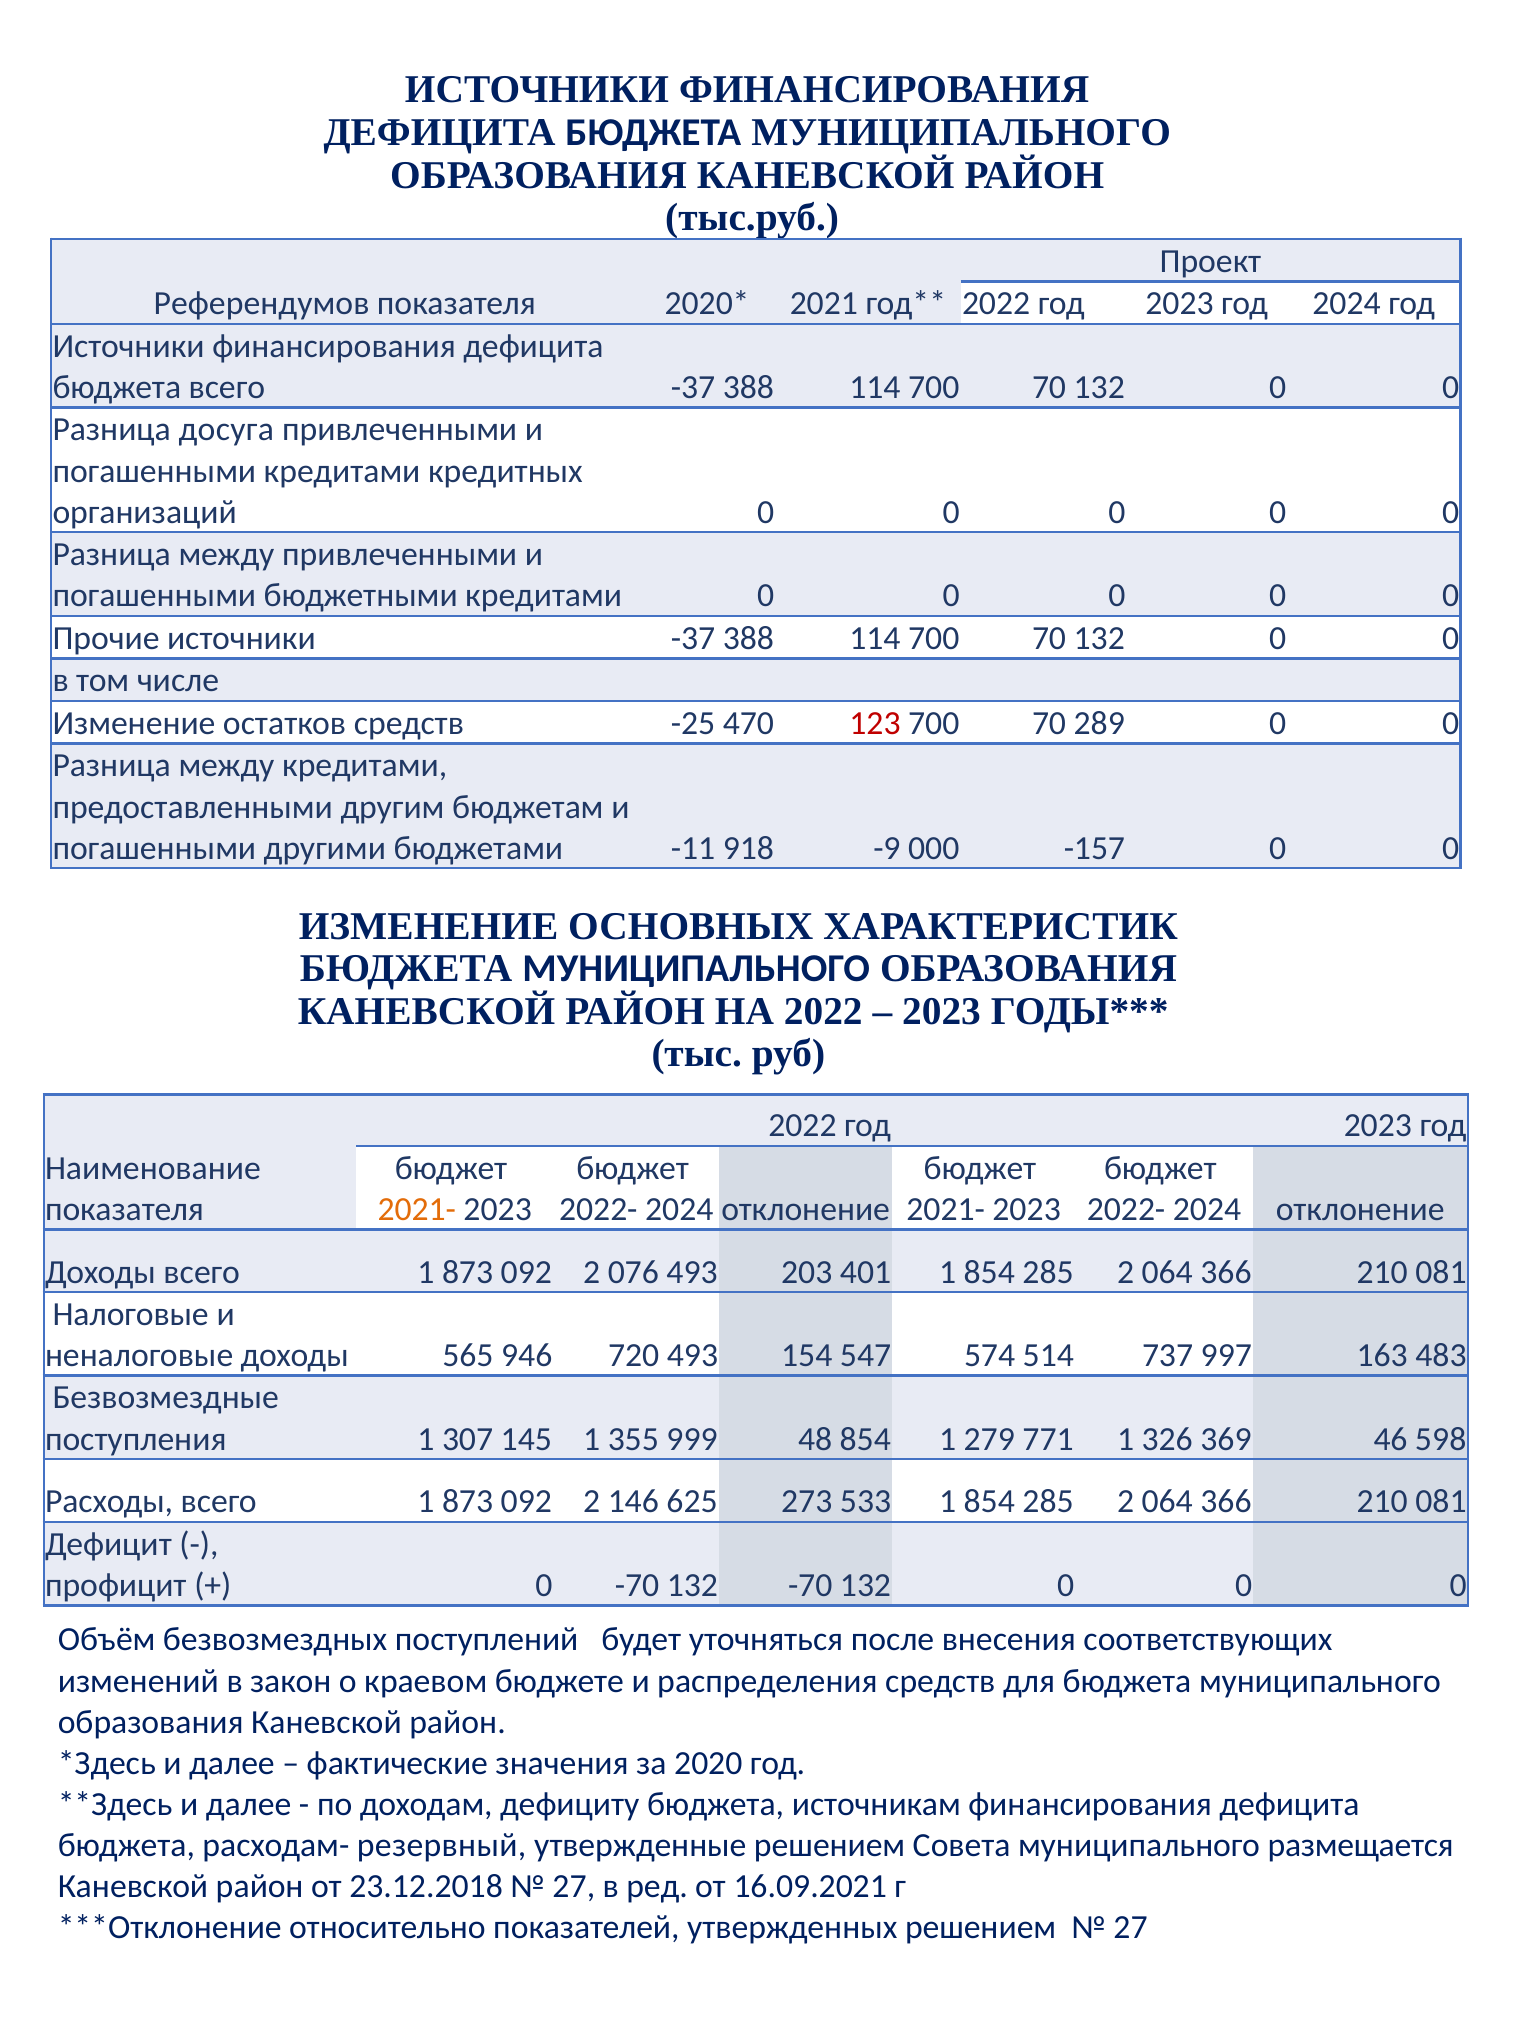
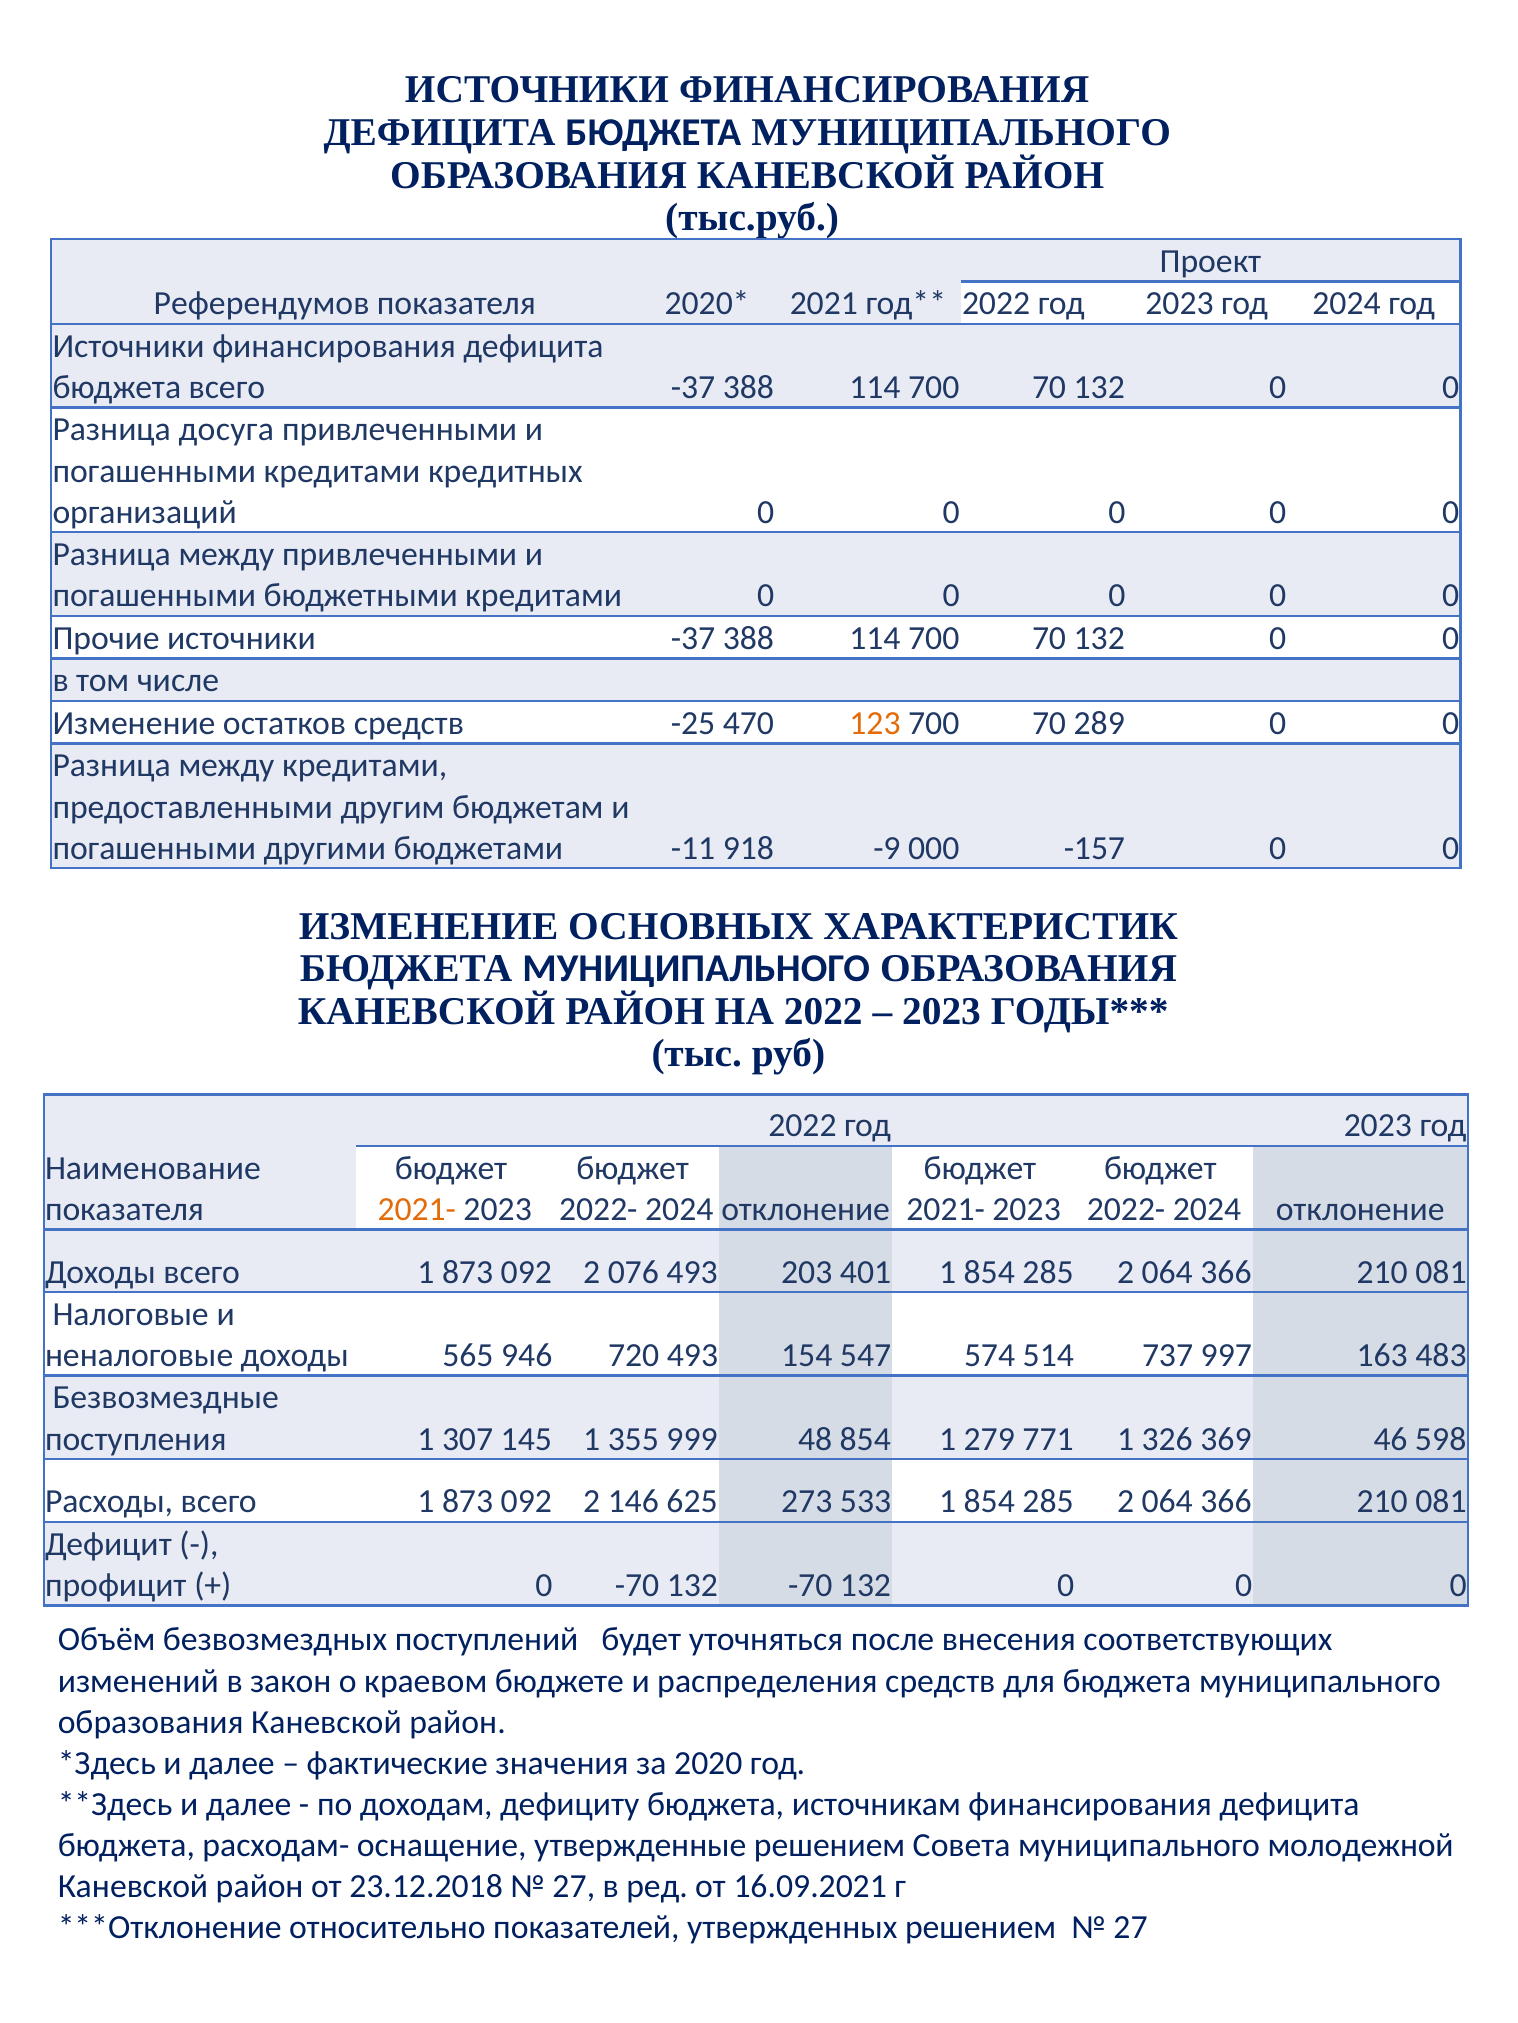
123 colour: red -> orange
резервный: резервный -> оснащение
размещается: размещается -> молодежной
